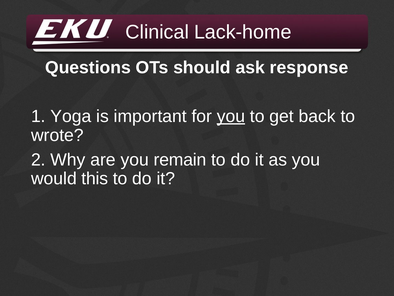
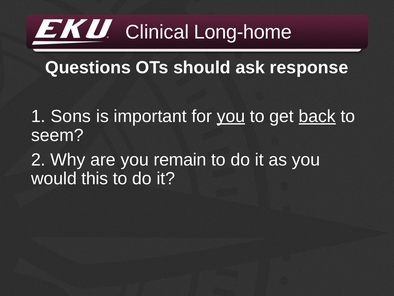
Lack-home: Lack-home -> Long-home
Yoga: Yoga -> Sons
back underline: none -> present
wrote: wrote -> seem
